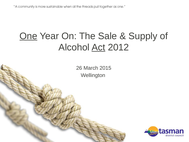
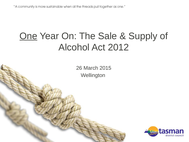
Act underline: present -> none
